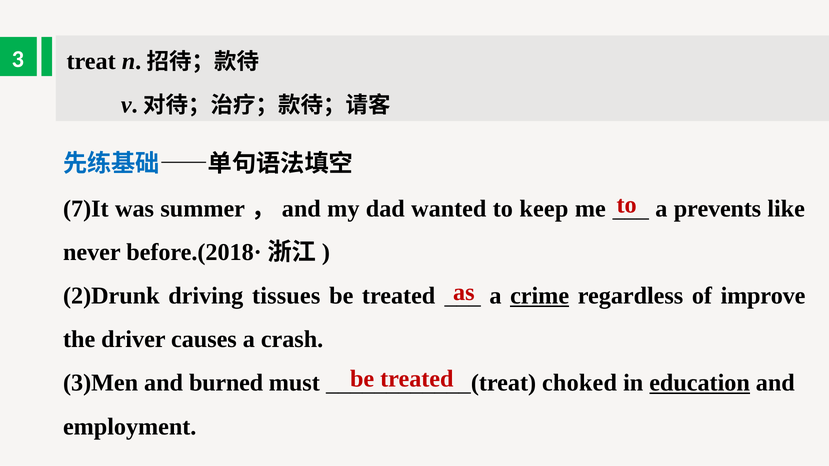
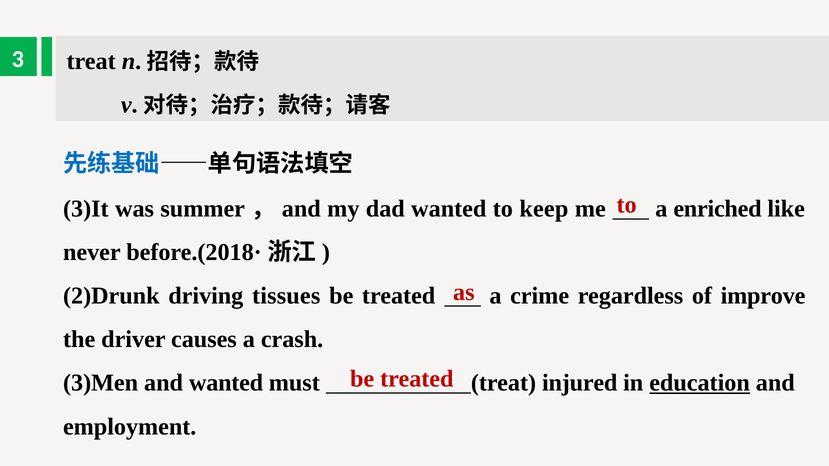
7)It: 7)It -> 3)It
prevents: prevents -> enriched
crime underline: present -> none
and burned: burned -> wanted
choked: choked -> injured
